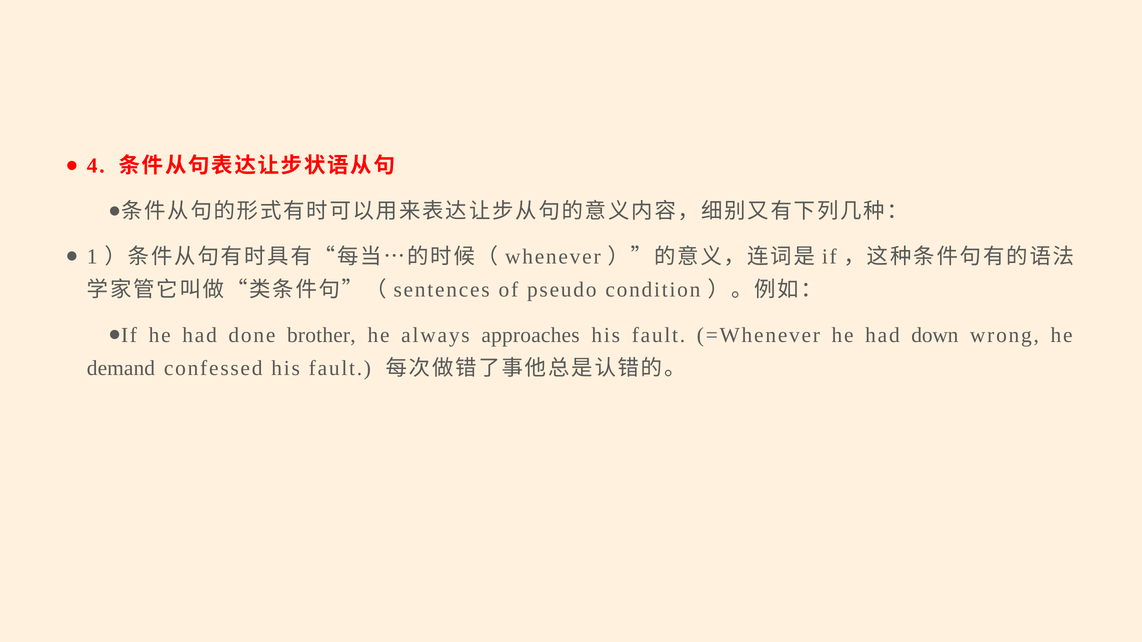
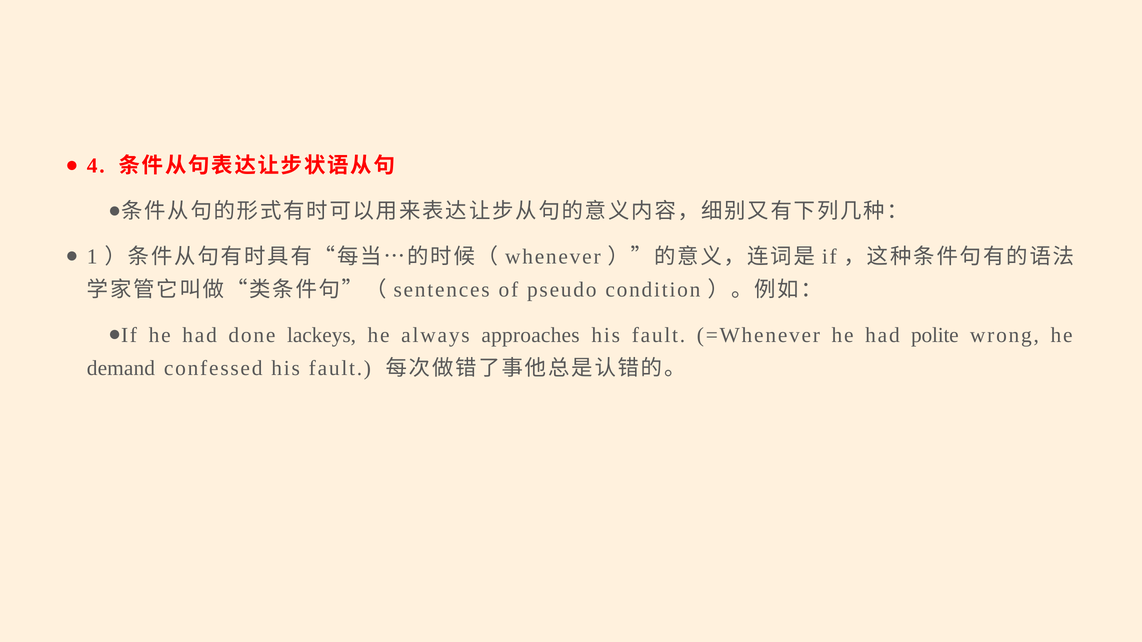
brother: brother -> lackeys
down: down -> polite
